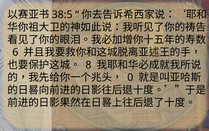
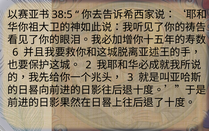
8: 8 -> 2
0: 0 -> 3
